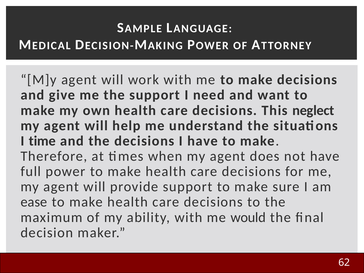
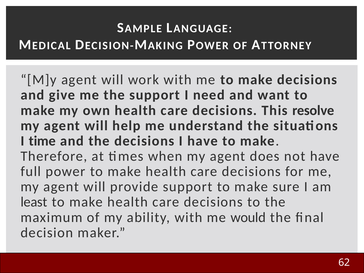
neglect: neglect -> resolve
ease: ease -> least
